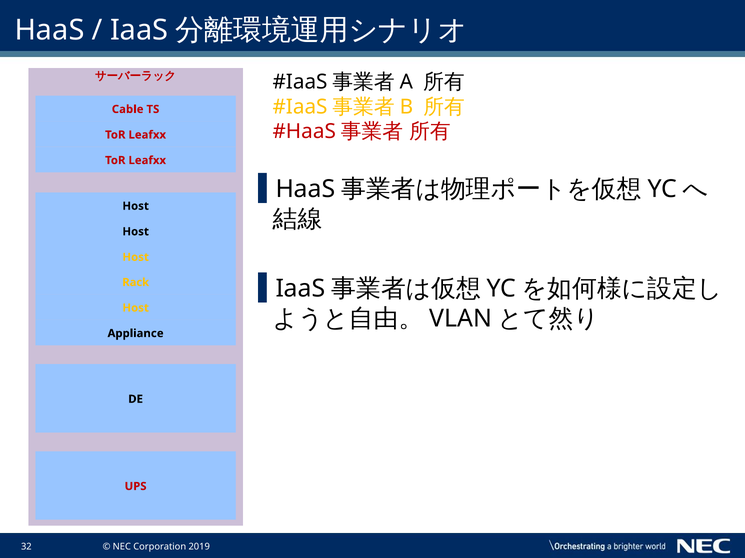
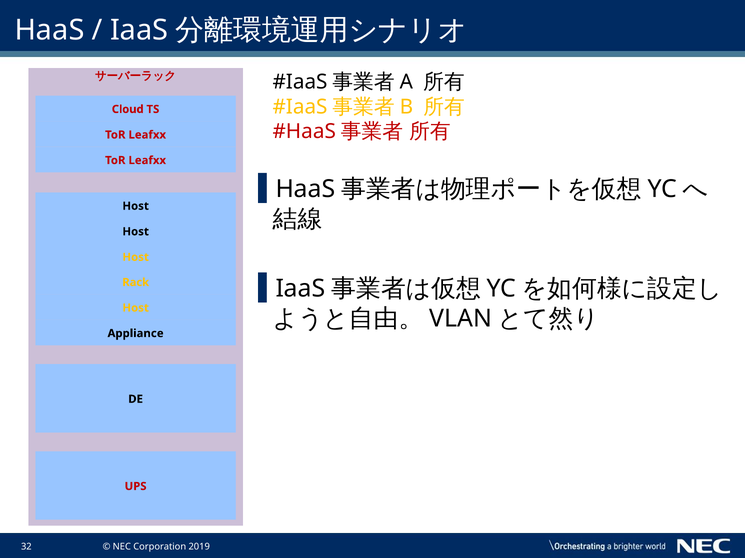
Cable: Cable -> Cloud
